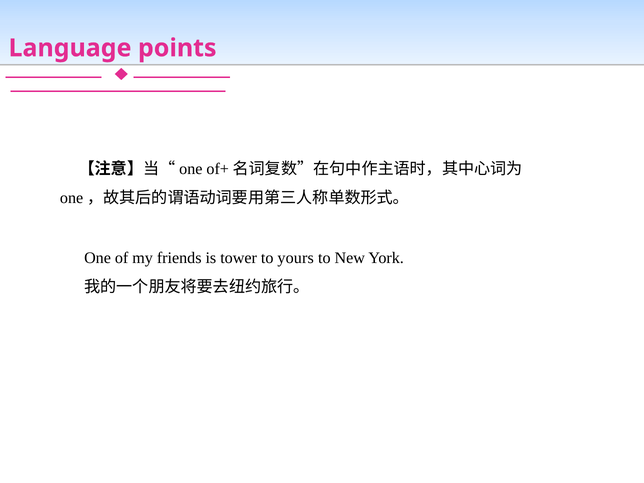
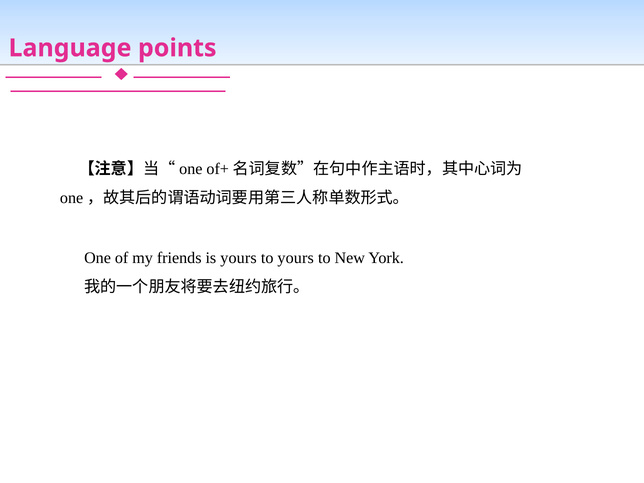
is tower: tower -> yours
